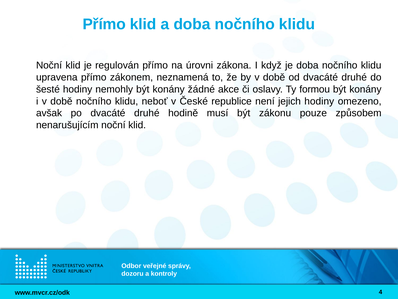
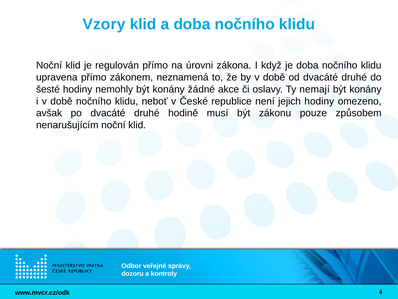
Přímo at (104, 24): Přímo -> Vzory
formou: formou -> nemají
